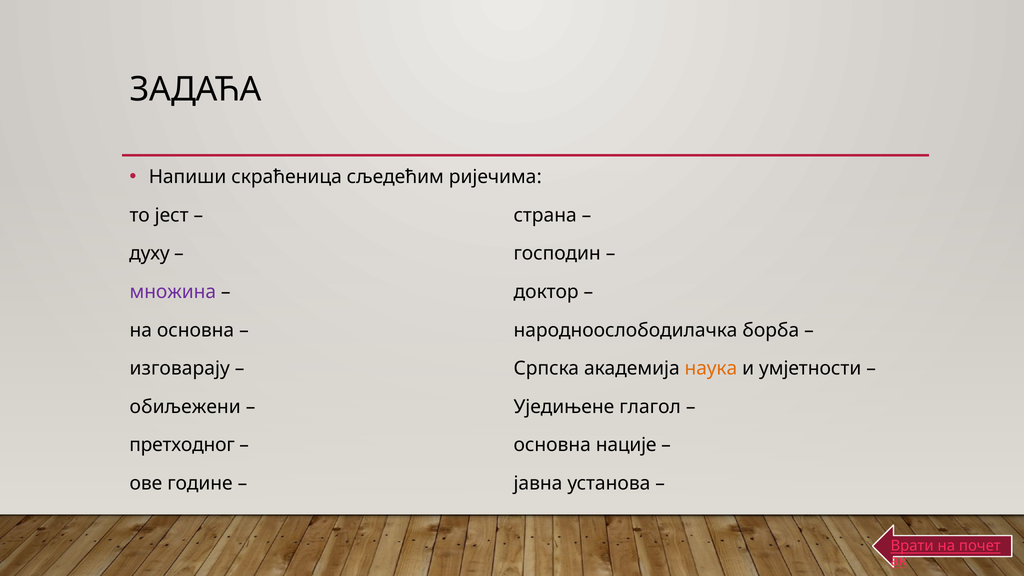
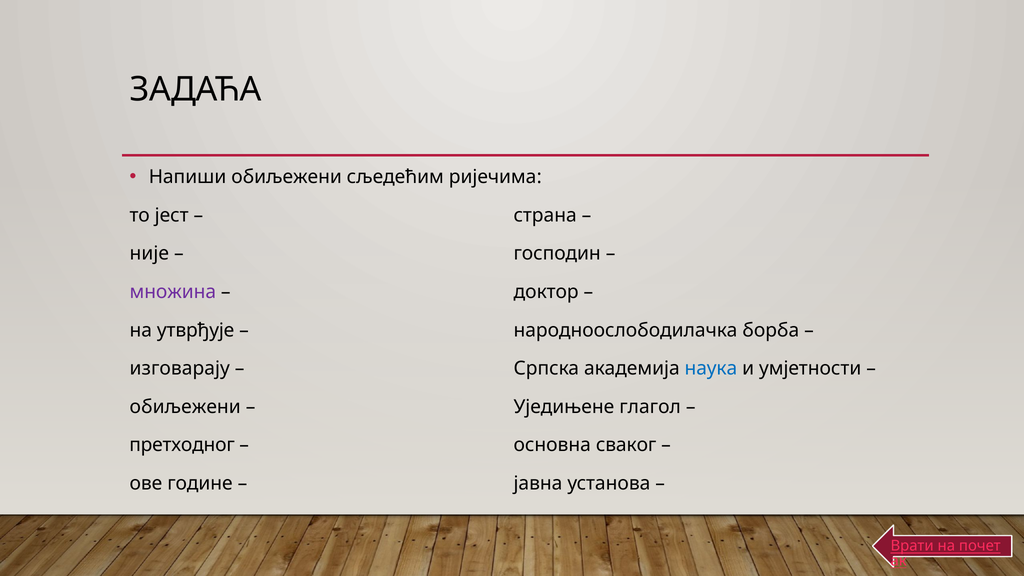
Напиши скраћеница: скраћеница -> обиљежени
духу: духу -> није
на основна: основна -> утврђује
наука colour: orange -> blue
нације: нације -> сваког
